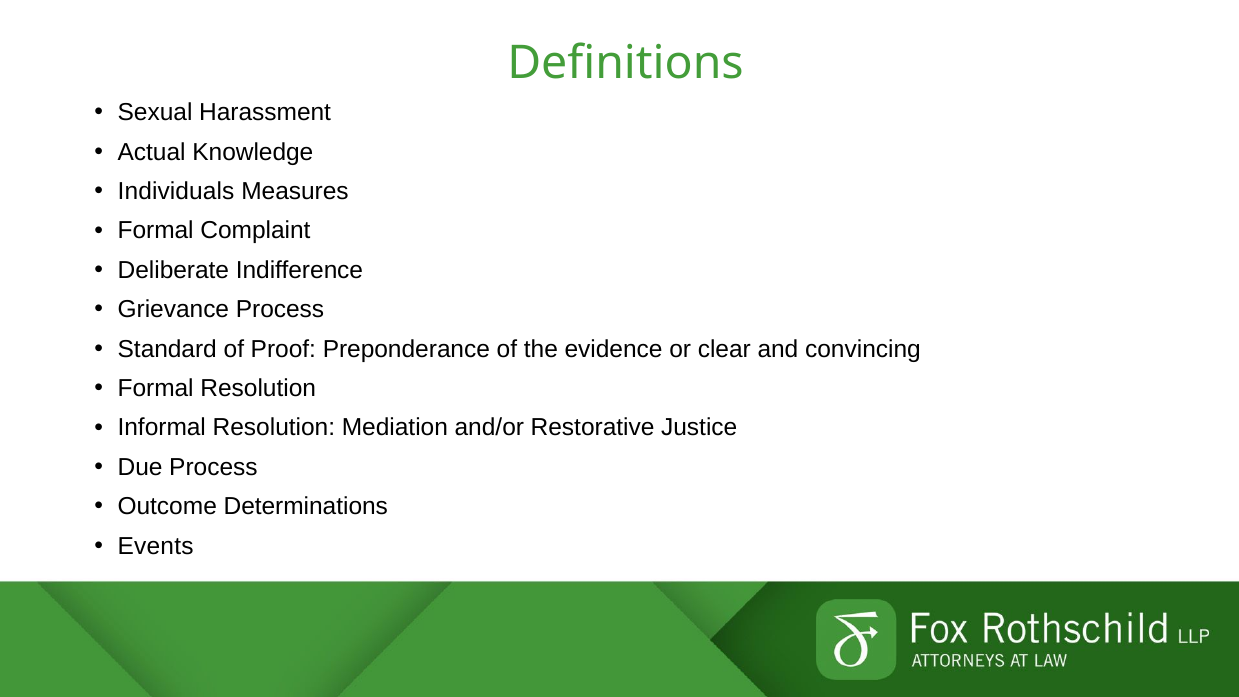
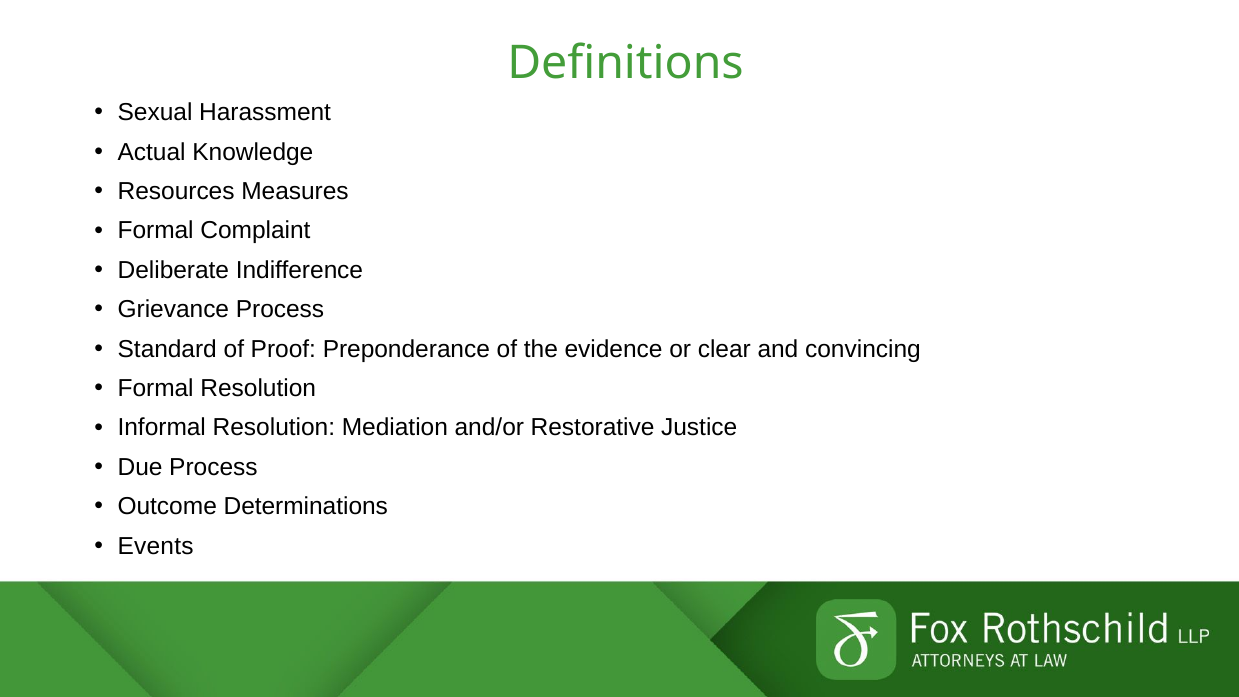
Individuals: Individuals -> Resources
